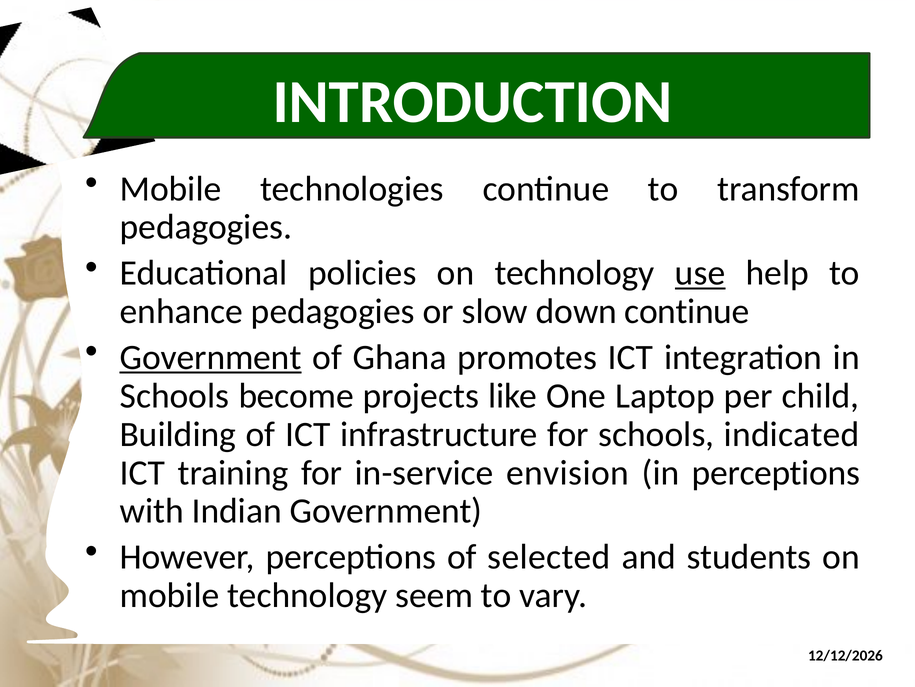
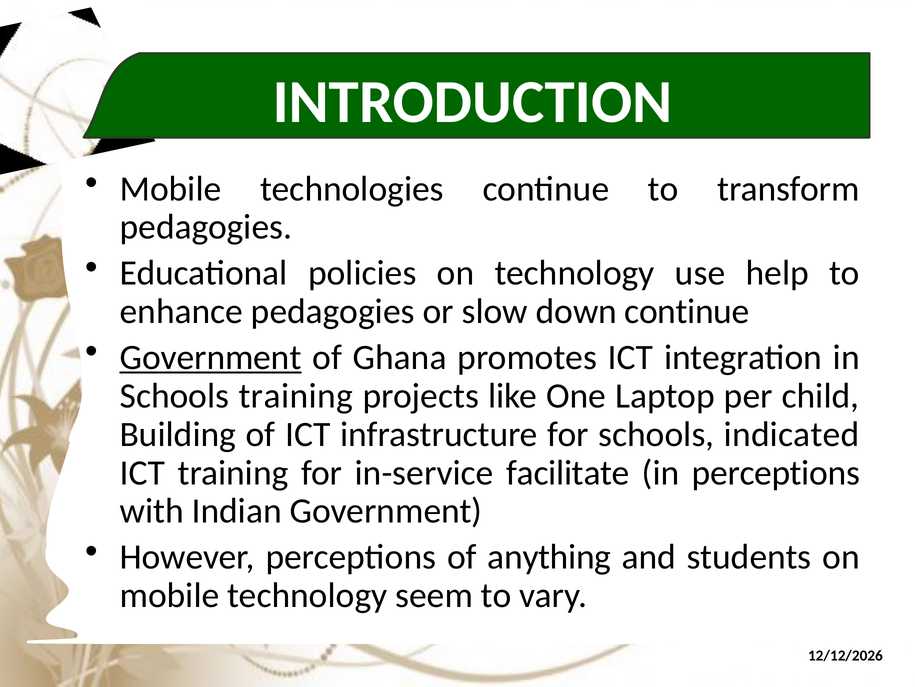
use underline: present -> none
Schools become: become -> training
envision: envision -> facilitate
selected: selected -> anything
